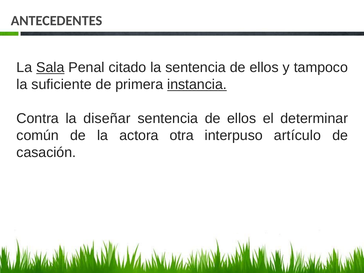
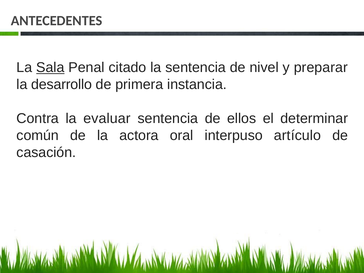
la sentencia de ellos: ellos -> nivel
tampoco: tampoco -> preparar
suficiente: suficiente -> desarrollo
instancia underline: present -> none
diseñar: diseñar -> evaluar
otra: otra -> oral
